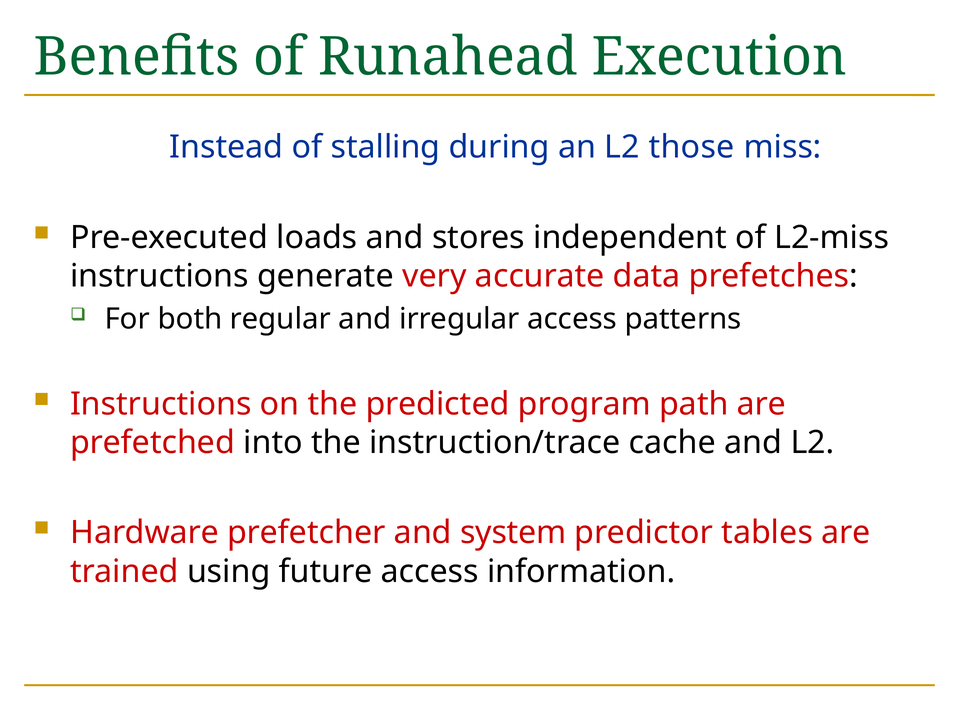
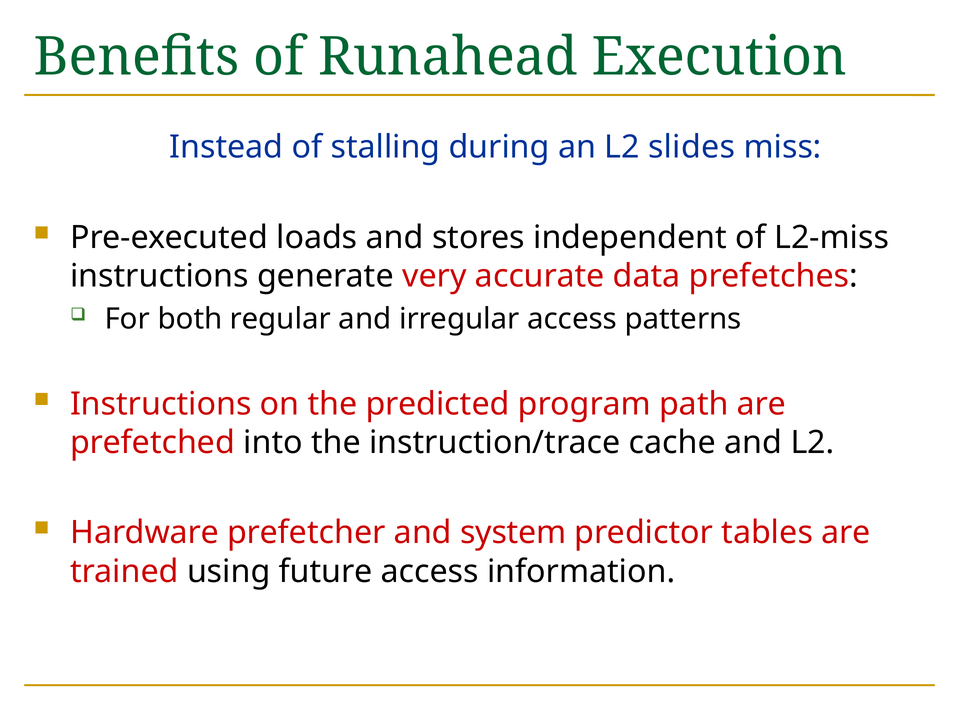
those: those -> slides
